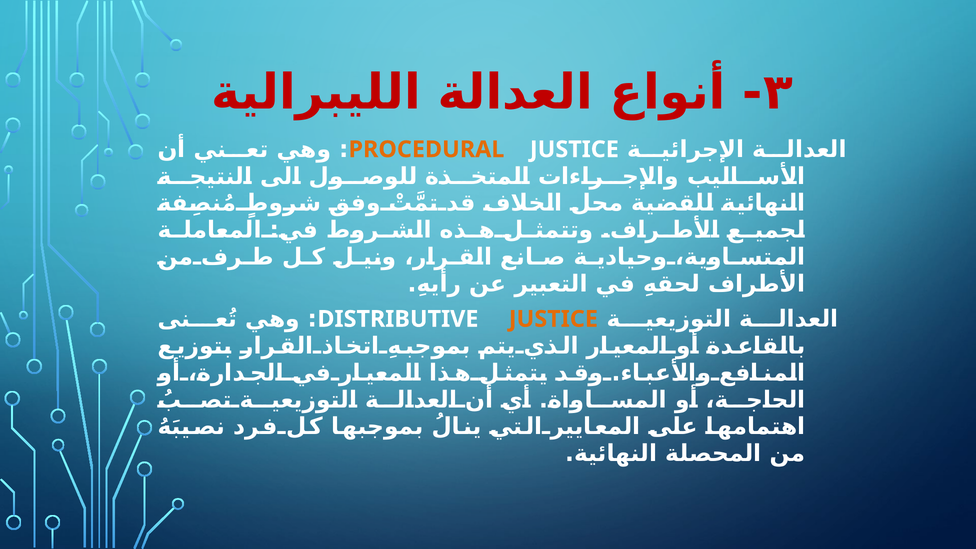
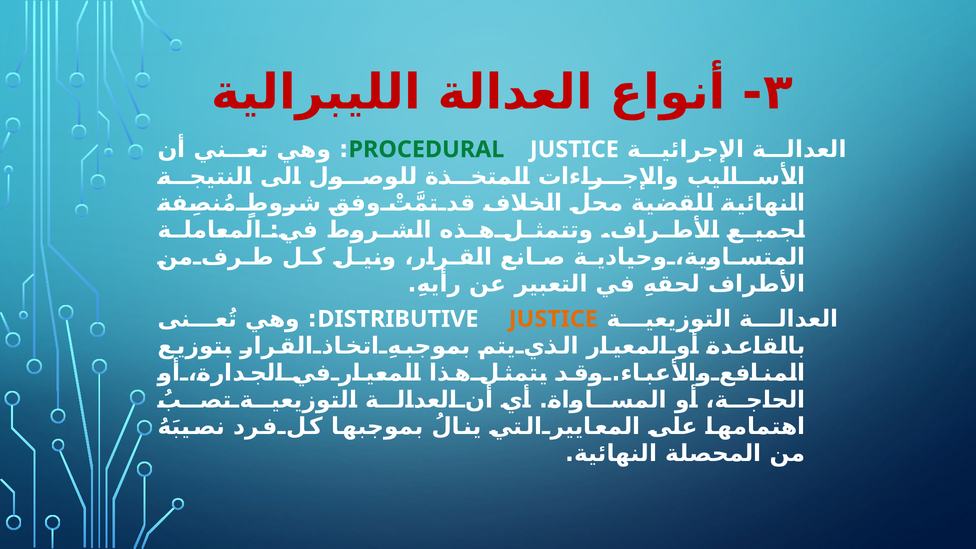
PROCEDURAL colour: orange -> green
